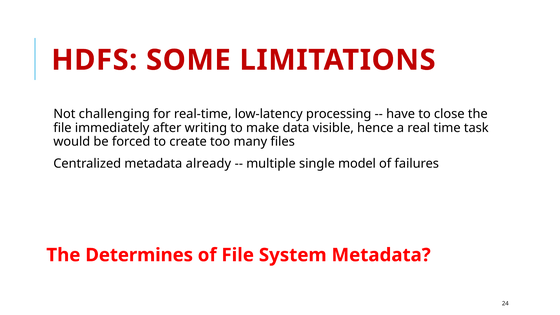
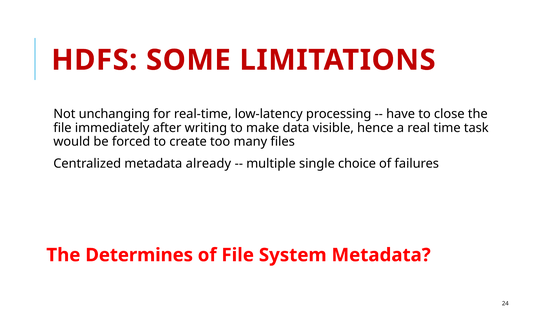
challenging: challenging -> unchanging
model: model -> choice
